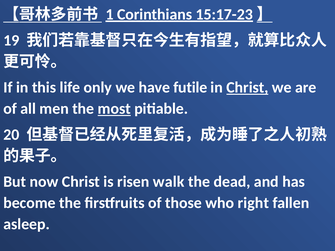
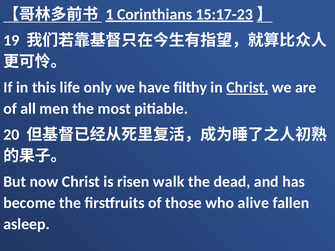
futile: futile -> filthy
most underline: present -> none
right: right -> alive
